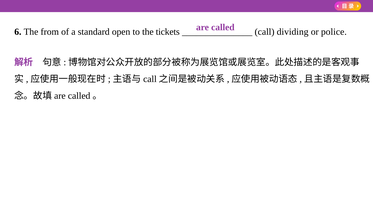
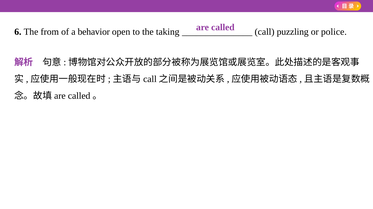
standard: standard -> behavior
tickets: tickets -> taking
dividing: dividing -> puzzling
